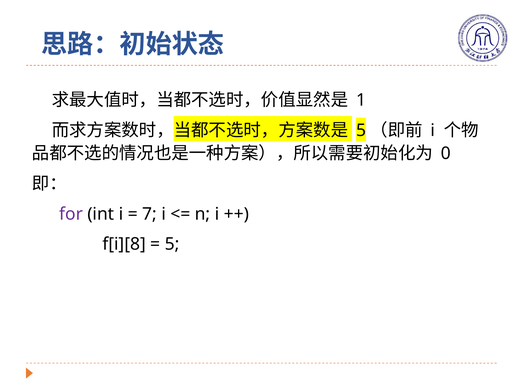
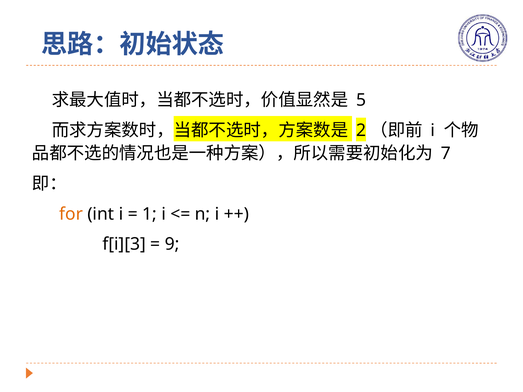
1: 1 -> 5
5 at (361, 131): 5 -> 2
0: 0 -> 7
for colour: purple -> orange
7: 7 -> 1
f[i][8: f[i][8 -> f[i][3
5 at (172, 244): 5 -> 9
